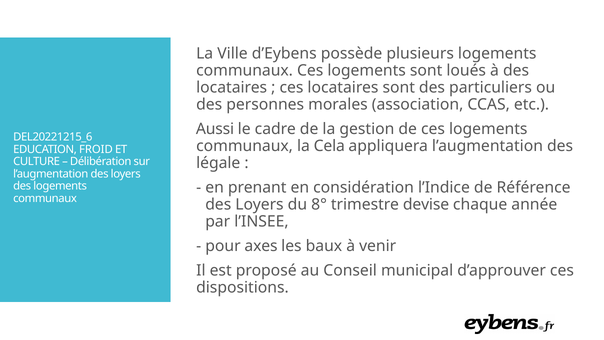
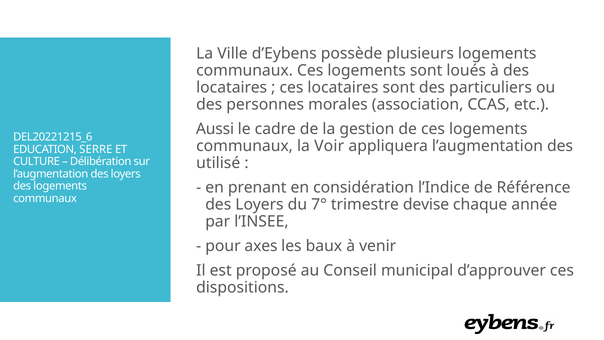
Cela: Cela -> Voir
FROID: FROID -> SERRE
légale: légale -> utilisé
8°: 8° -> 7°
